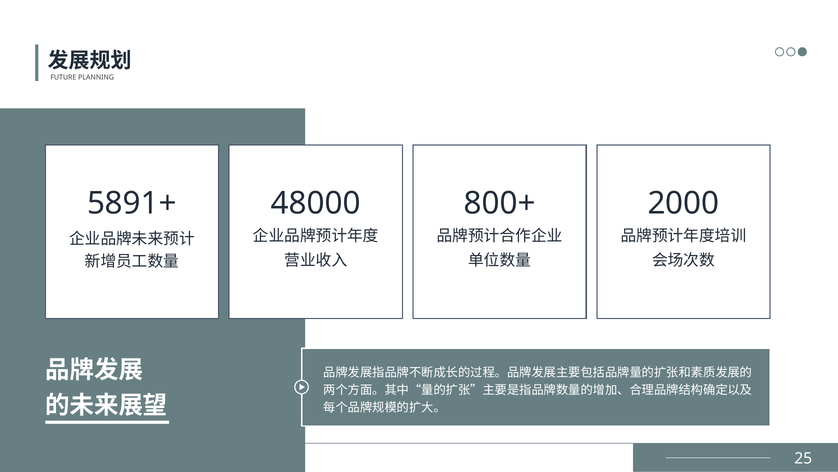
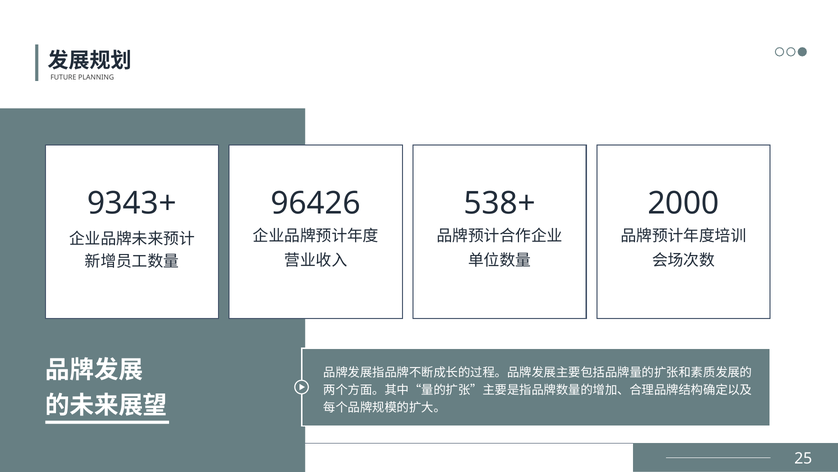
5891+: 5891+ -> 9343+
48000: 48000 -> 96426
800+: 800+ -> 538+
